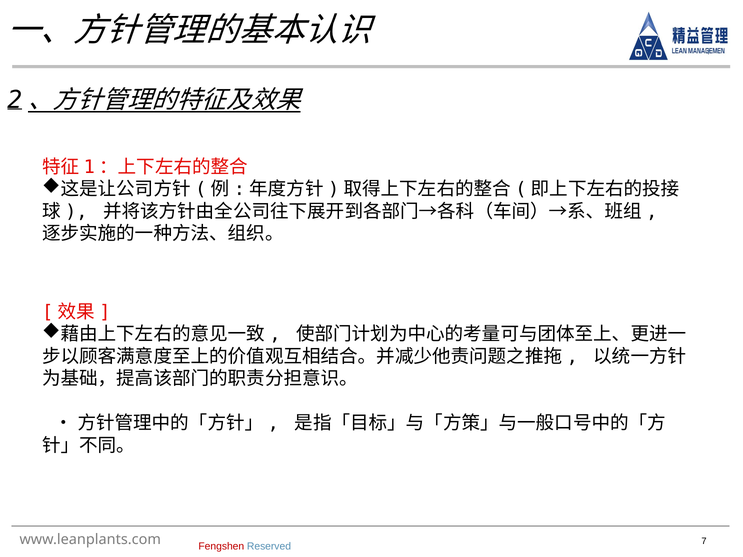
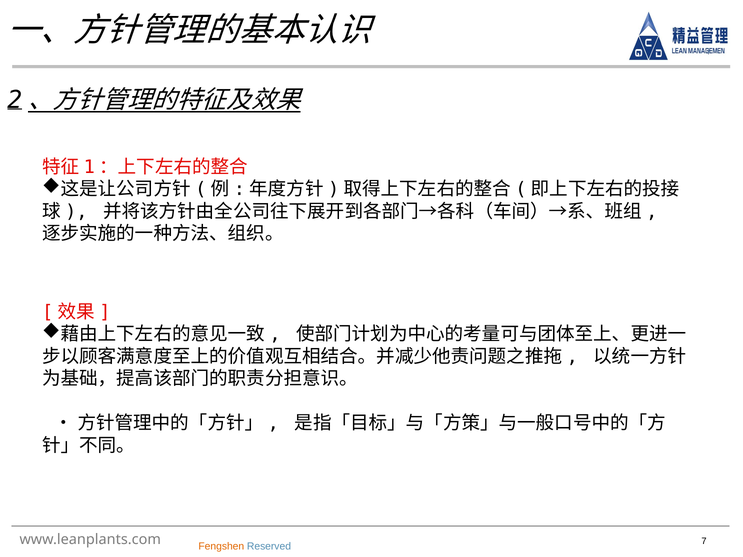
Fengshen colour: red -> orange
